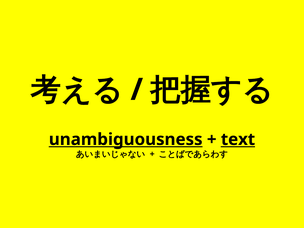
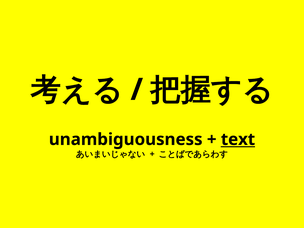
unambiguousness underline: present -> none
